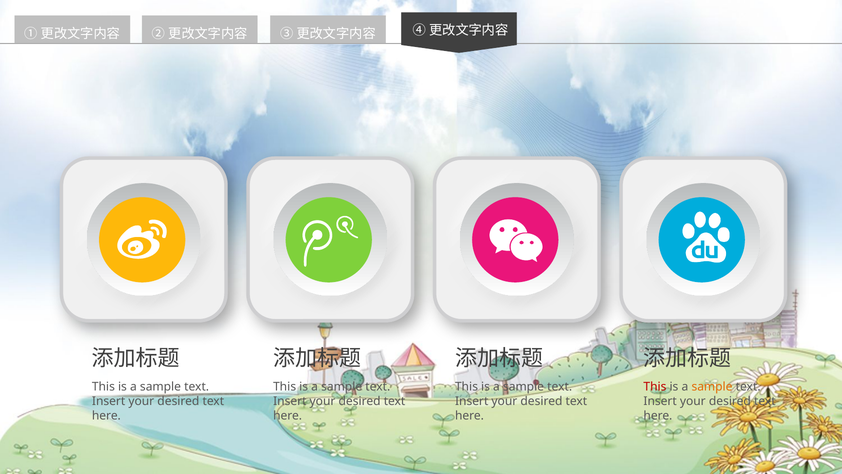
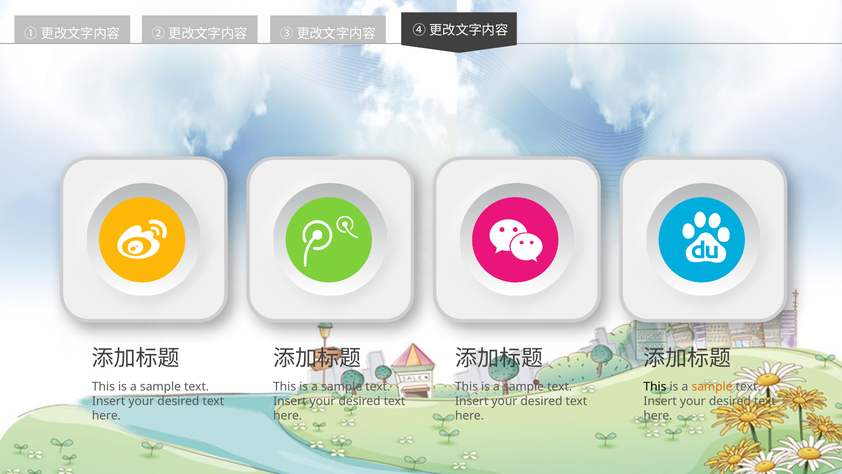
This at (655, 386) colour: red -> black
